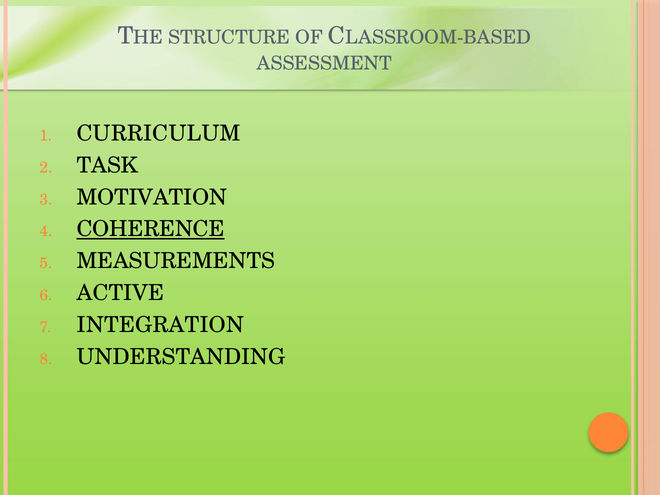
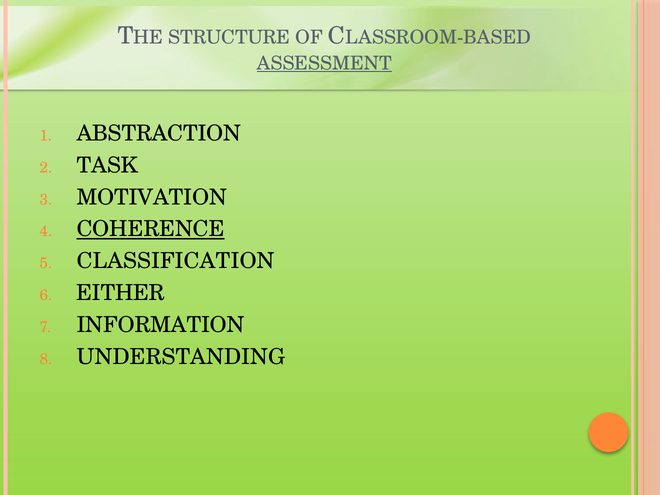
ASSESSMENT underline: none -> present
CURRICULUM: CURRICULUM -> ABSTRACTION
MEASUREMENTS: MEASUREMENTS -> CLASSIFICATION
ACTIVE: ACTIVE -> EITHER
INTEGRATION: INTEGRATION -> INFORMATION
